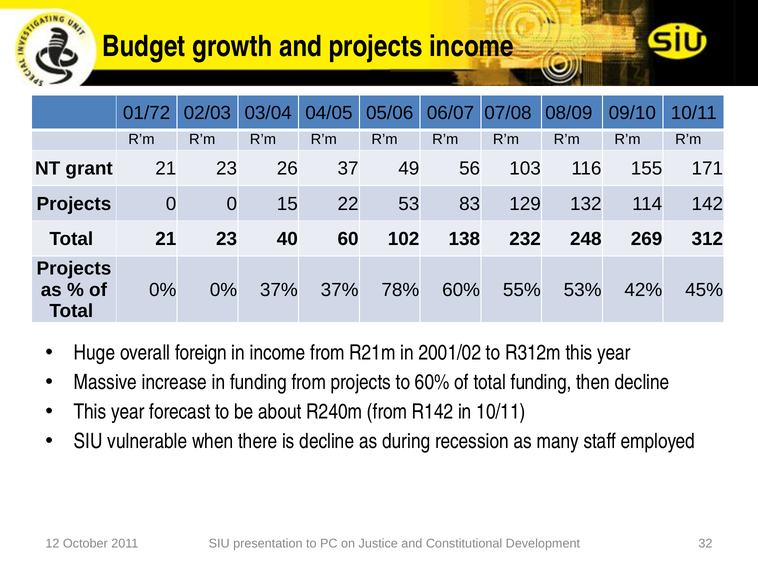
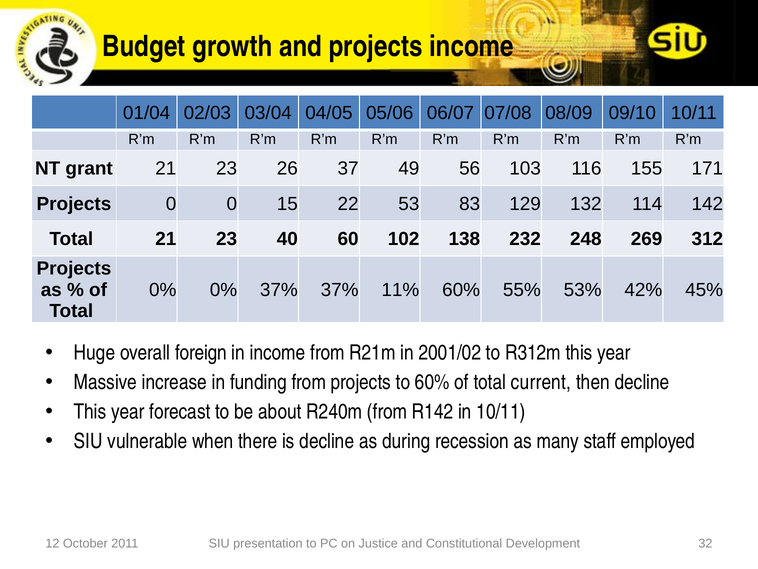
01/72: 01/72 -> 01/04
78%: 78% -> 11%
total funding: funding -> current
